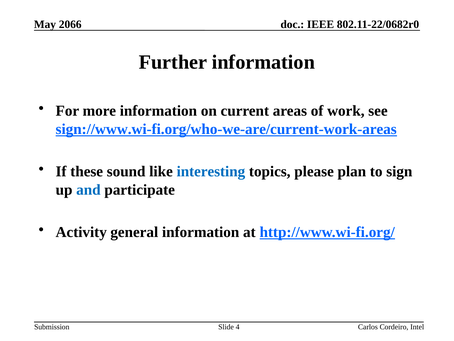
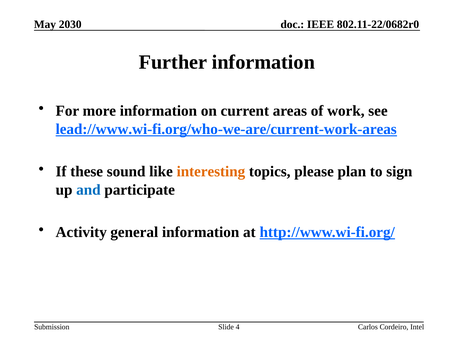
2066: 2066 -> 2030
sign://www.wi-fi.org/who-we-are/current-work-areas: sign://www.wi-fi.org/who-we-are/current-work-areas -> lead://www.wi-fi.org/who-we-are/current-work-areas
interesting colour: blue -> orange
